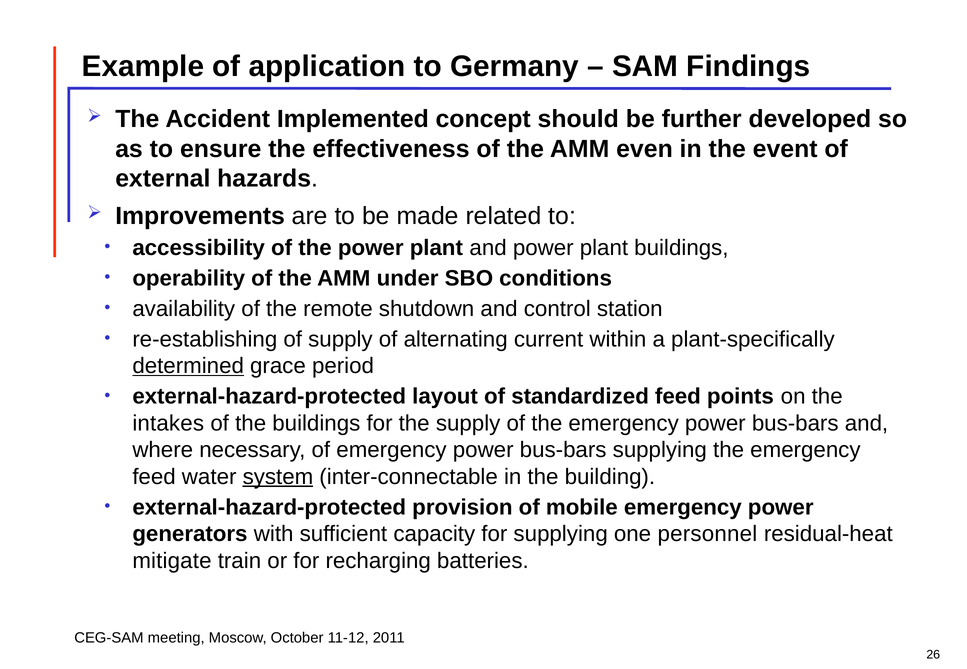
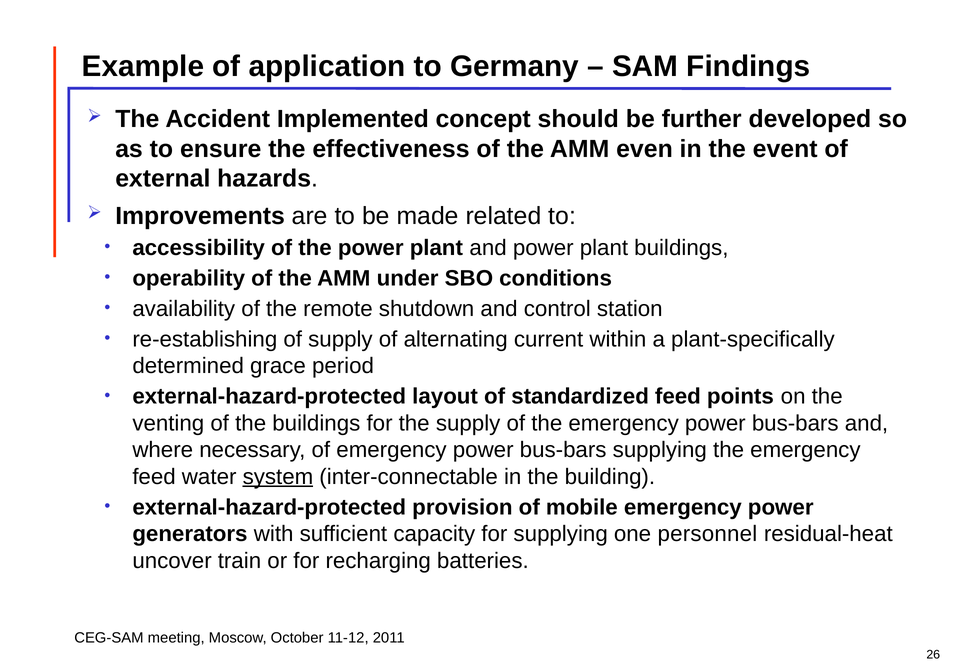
determined underline: present -> none
intakes: intakes -> venting
mitigate: mitigate -> uncover
